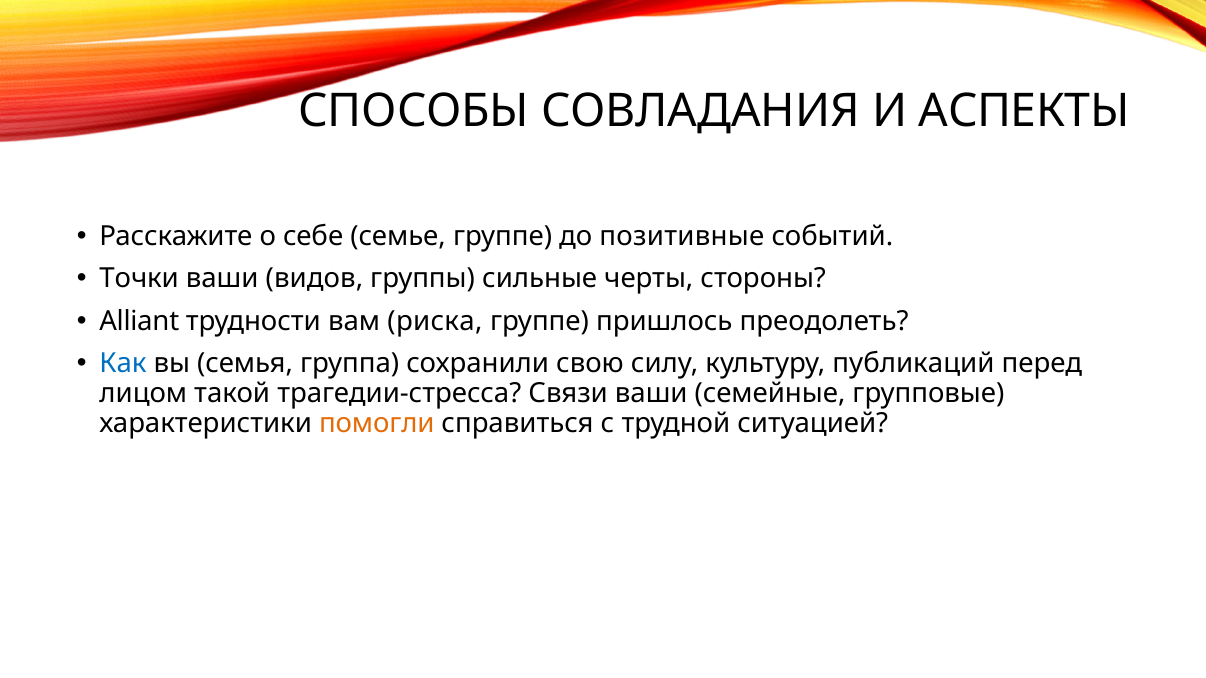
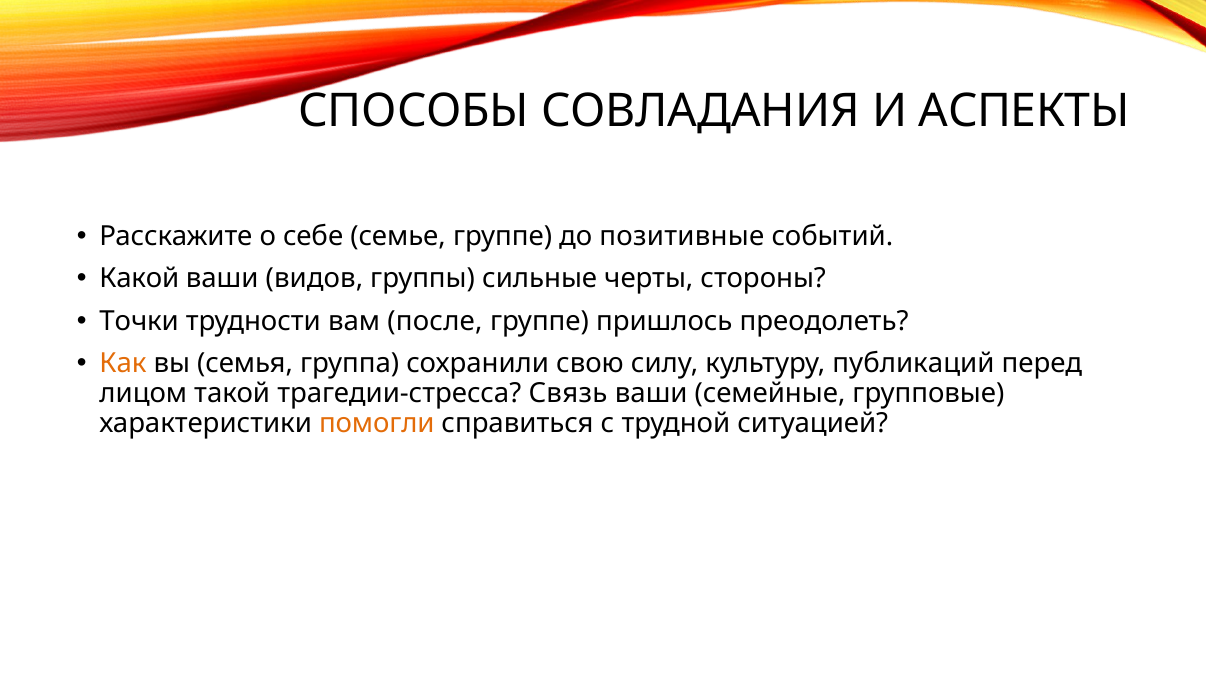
Точки: Точки -> Какой
Alliant: Alliant -> Точки
риска: риска -> после
Как colour: blue -> orange
Связи: Связи -> Связь
